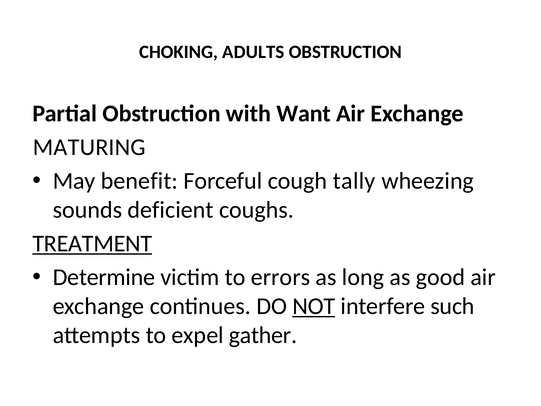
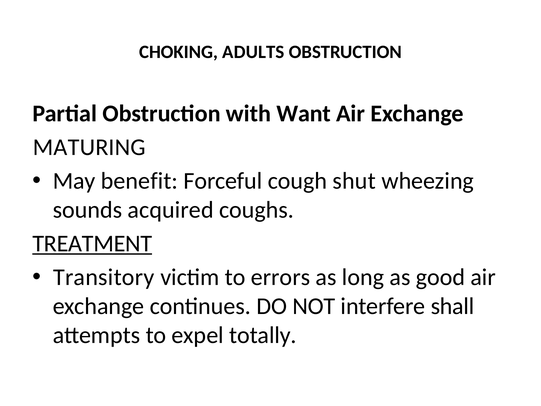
tally: tally -> shut
deficient: deficient -> acquired
Determine: Determine -> Transitory
NOT underline: present -> none
such: such -> shall
gather: gather -> totally
